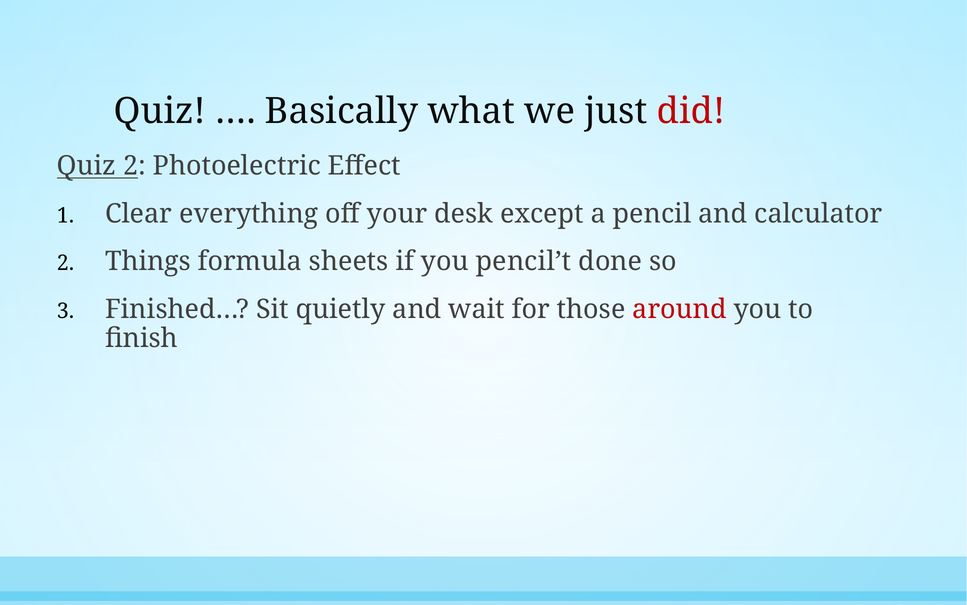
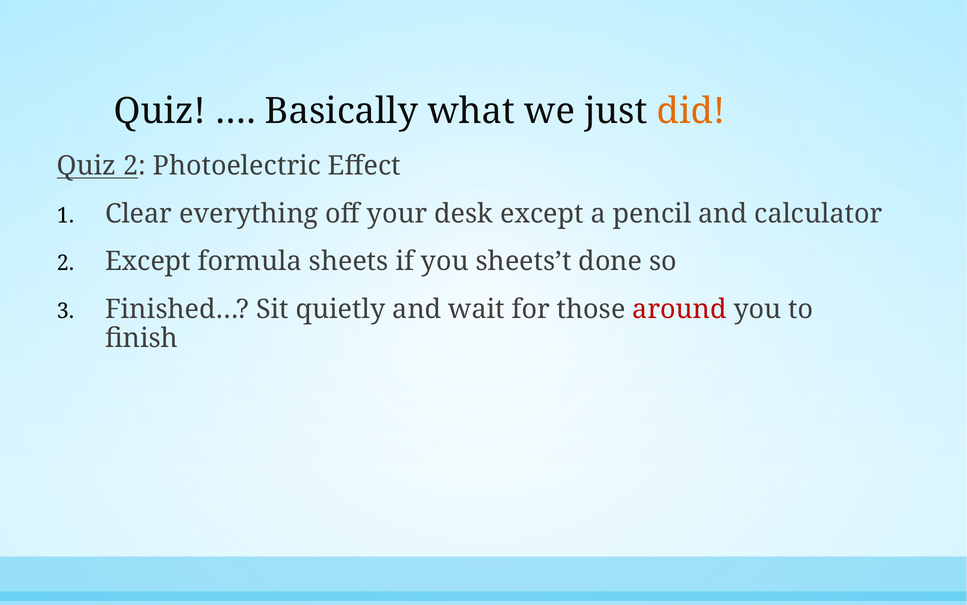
did colour: red -> orange
2 Things: Things -> Except
pencil’t: pencil’t -> sheets’t
